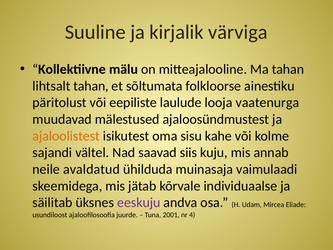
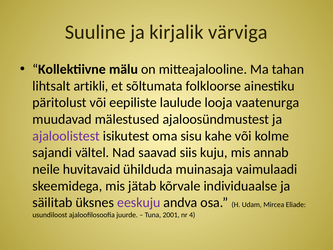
lihtsalt tahan: tahan -> artikli
ajaloolistest colour: orange -> purple
avaldatud: avaldatud -> huvitavaid
